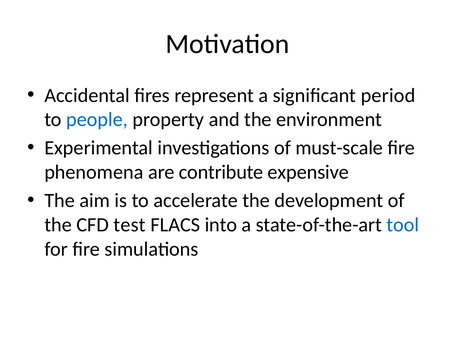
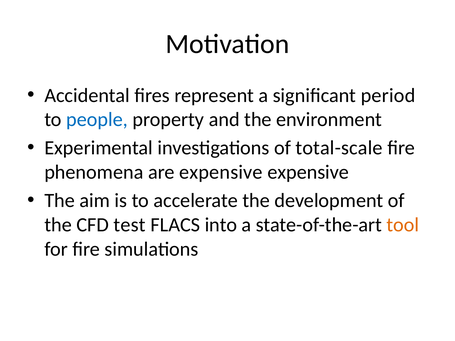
must-scale: must-scale -> total-scale
are contribute: contribute -> expensive
tool colour: blue -> orange
